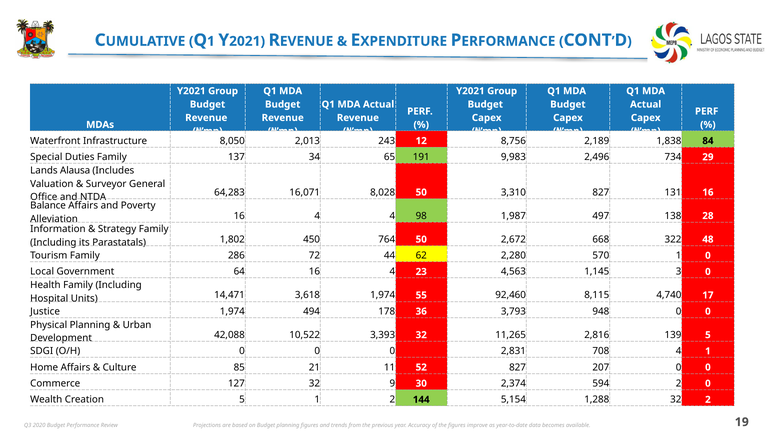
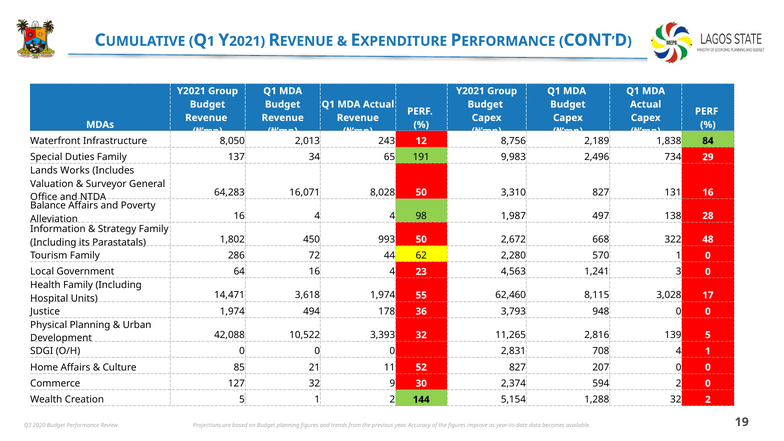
Alausa: Alausa -> Works
764: 764 -> 993
1,145: 1,145 -> 1,241
92,460: 92,460 -> 62,460
4,740: 4,740 -> 3,028
